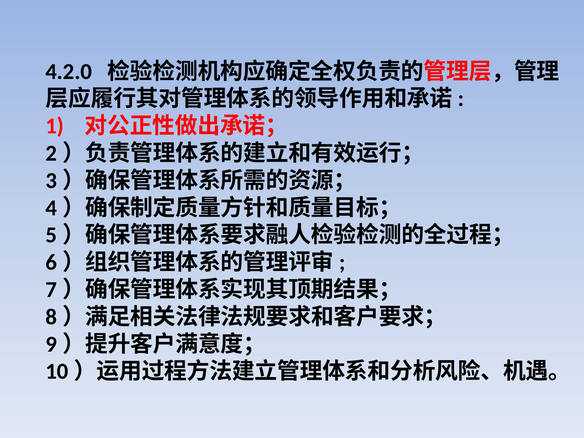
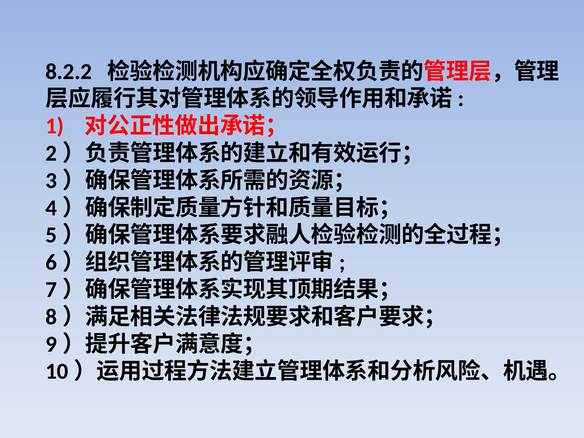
4.2.0: 4.2.0 -> 8.2.2
